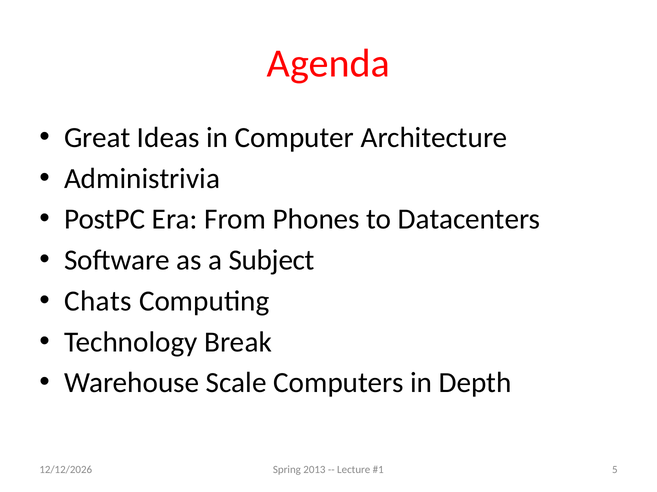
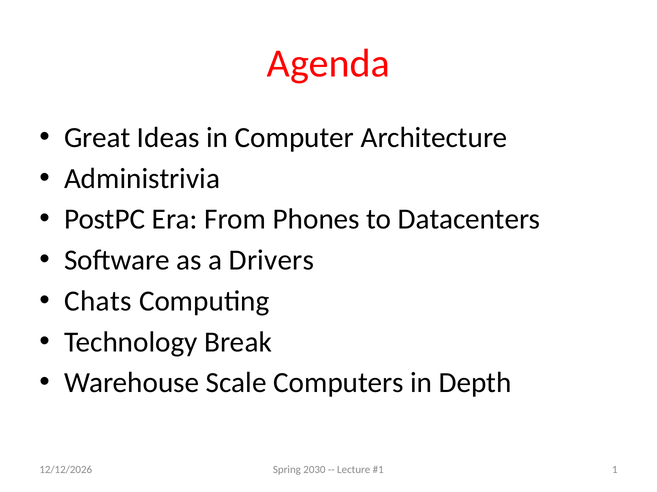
Subject: Subject -> Drivers
2013: 2013 -> 2030
5: 5 -> 1
